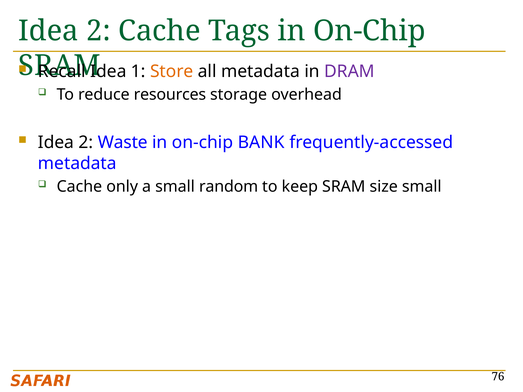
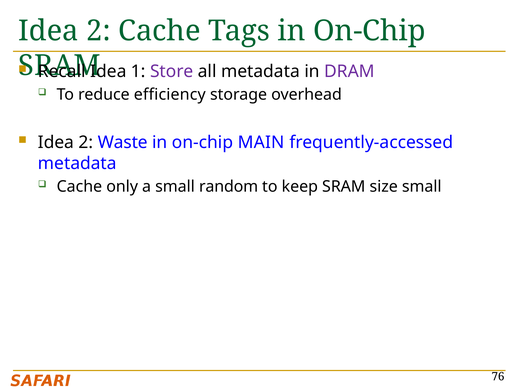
Store colour: orange -> purple
resources: resources -> efficiency
BANK: BANK -> MAIN
